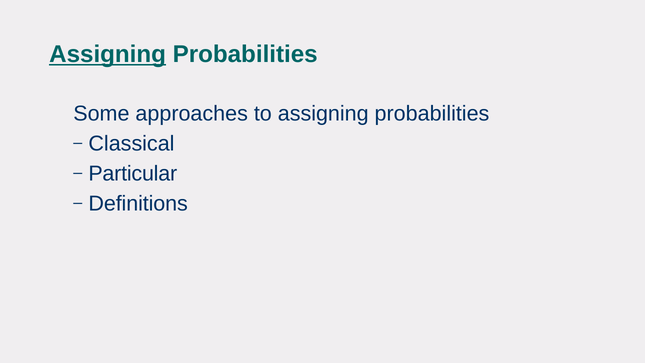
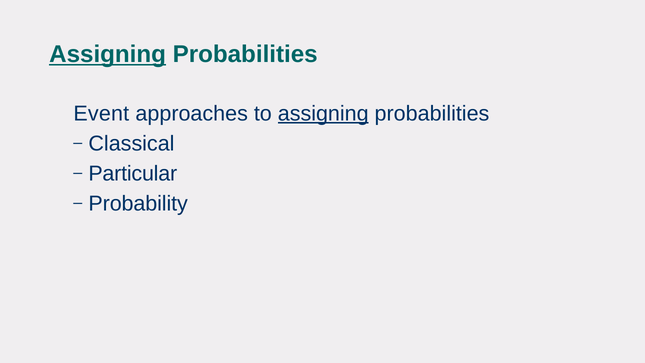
Some: Some -> Event
assigning at (323, 113) underline: none -> present
Definitions: Definitions -> Probability
